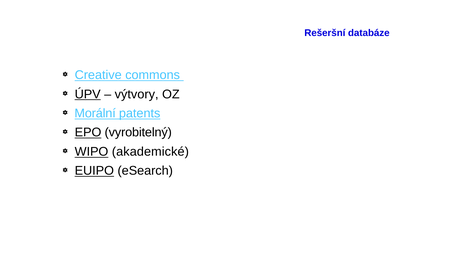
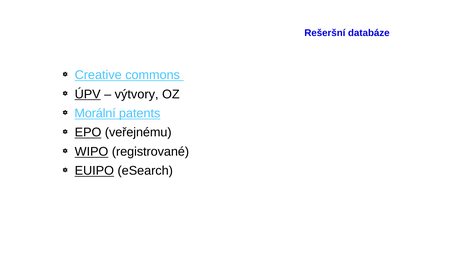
vyrobitelný: vyrobitelný -> veřejnému
akademické: akademické -> registrované
